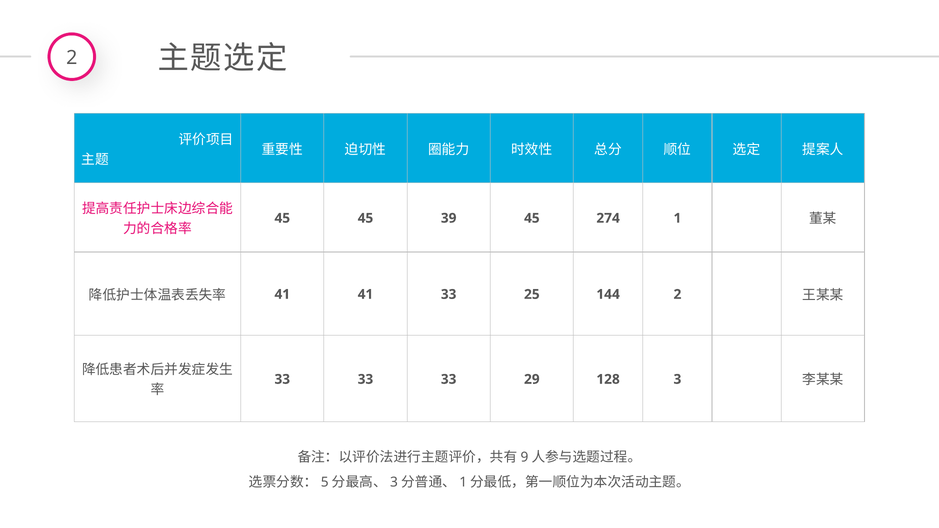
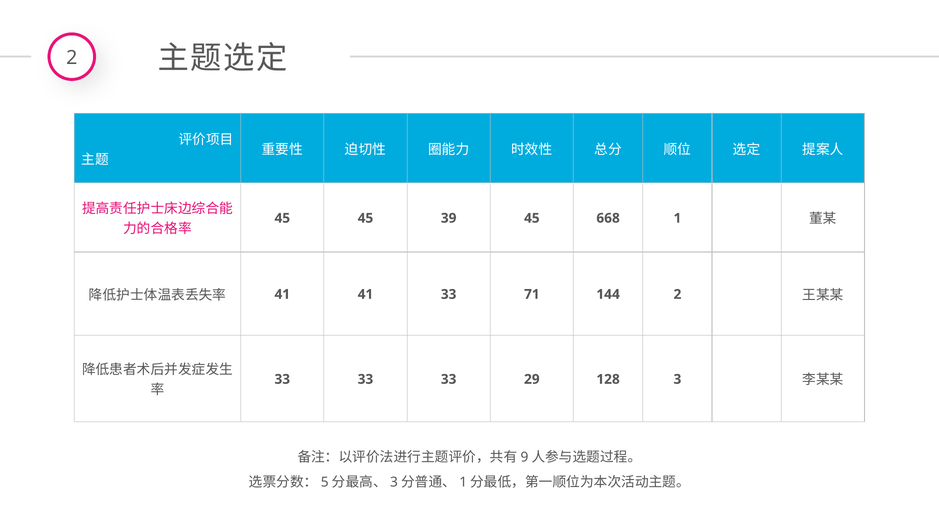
274: 274 -> 668
25: 25 -> 71
